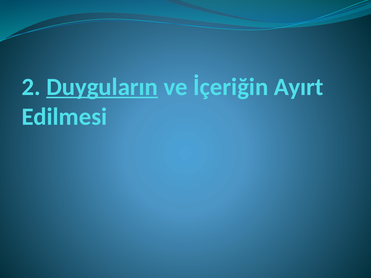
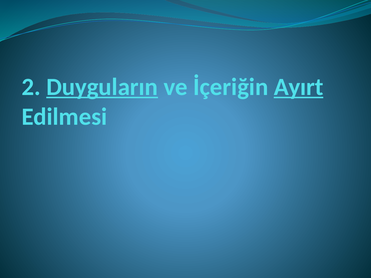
Ayırt underline: none -> present
